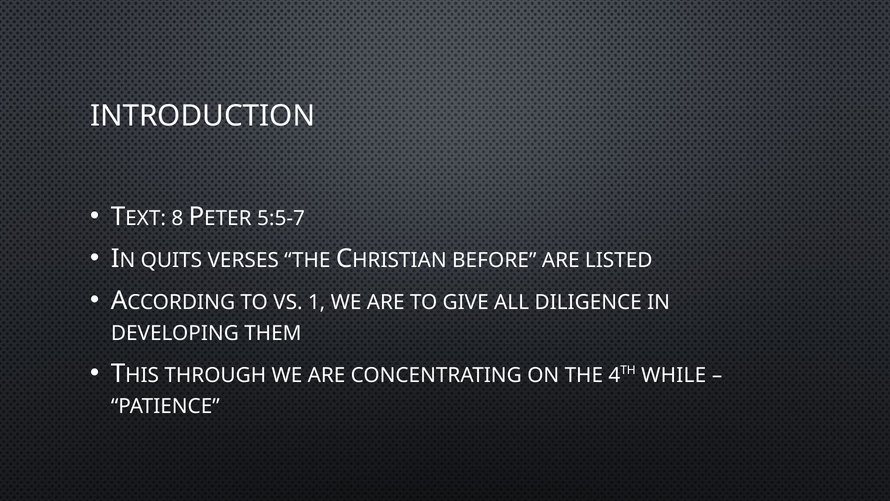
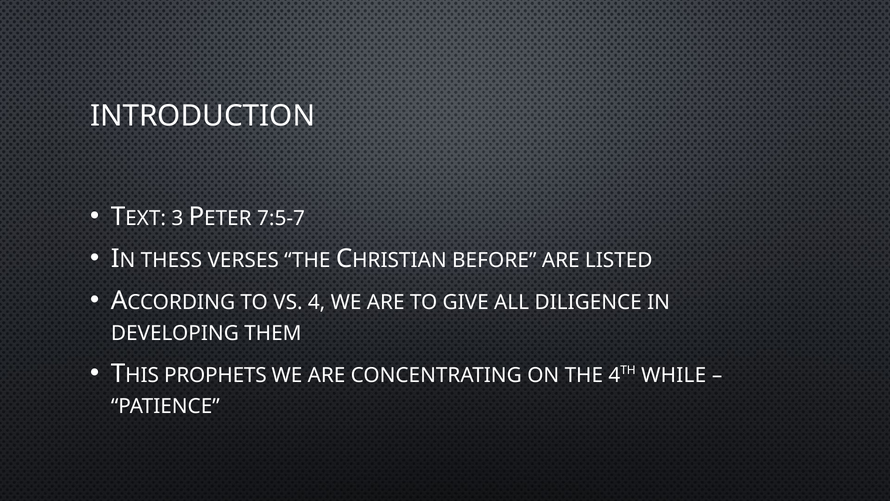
8: 8 -> 3
5:5-7: 5:5-7 -> 7:5-7
QUITS: QUITS -> THESS
VS 1: 1 -> 4
THROUGH: THROUGH -> PROPHETS
